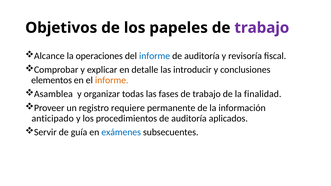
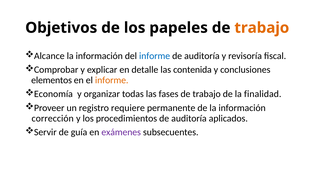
trabajo at (262, 28) colour: purple -> orange
operaciones at (99, 56): operaciones -> información
introducir: introducir -> contenida
Asamblea: Asamblea -> Economía
anticipado: anticipado -> corrección
exámenes colour: blue -> purple
